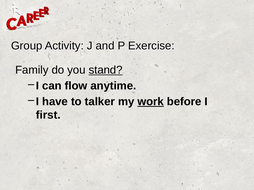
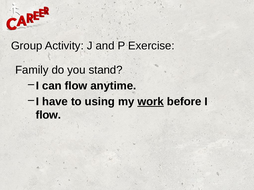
stand underline: present -> none
talker: talker -> using
first at (48, 115): first -> flow
